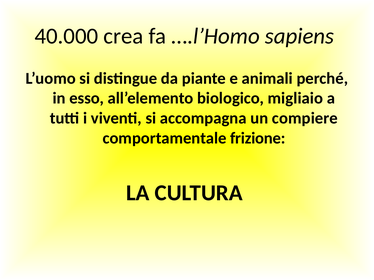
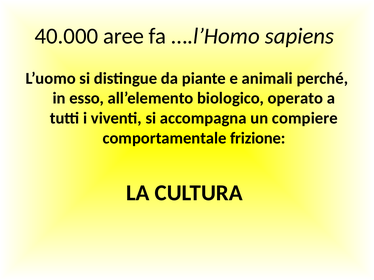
crea: crea -> aree
migliaio: migliaio -> operato
